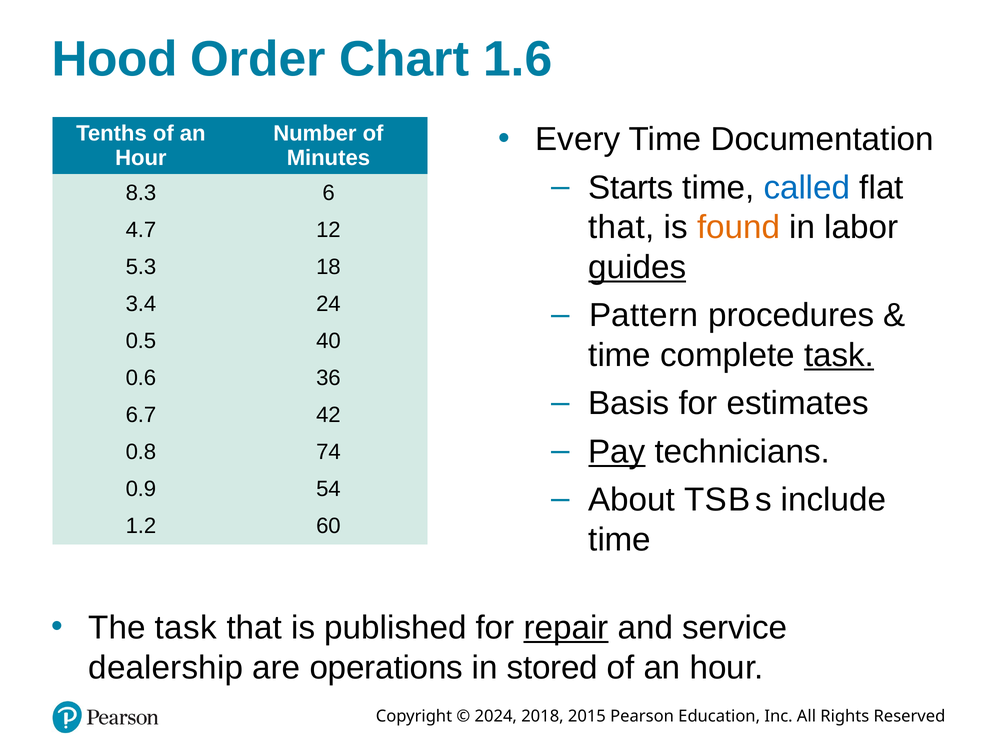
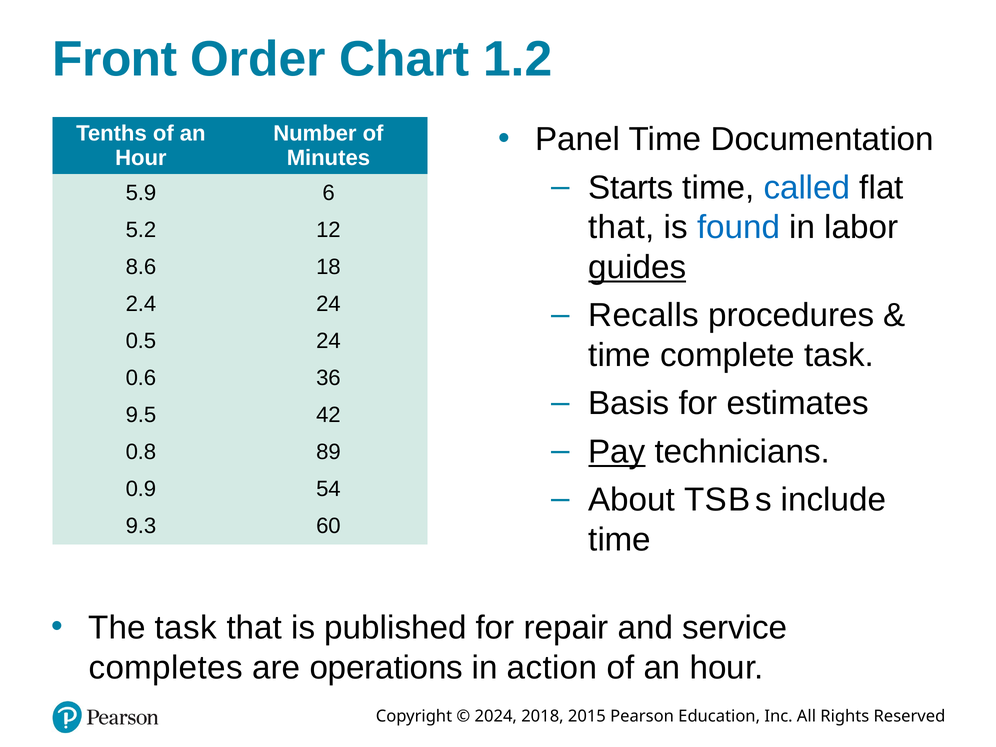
Hood: Hood -> Front
1.6: 1.6 -> 1.2
Every: Every -> Panel
8.3: 8.3 -> 5.9
found colour: orange -> blue
4.7: 4.7 -> 5.2
5.3: 5.3 -> 8.6
3.4: 3.4 -> 2.4
Pattern: Pattern -> Recalls
0.5 40: 40 -> 24
task at (839, 355) underline: present -> none
6.7: 6.7 -> 9.5
74: 74 -> 89
1.2: 1.2 -> 9.3
repair underline: present -> none
dealership: dealership -> completes
stored: stored -> action
